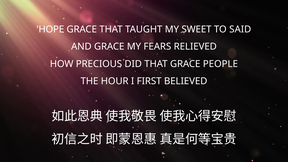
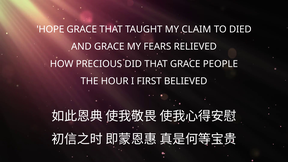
SWEET: SWEET -> CLAIM
SAID: SAID -> DIED
